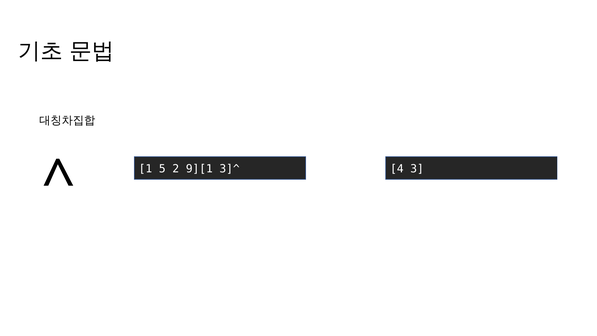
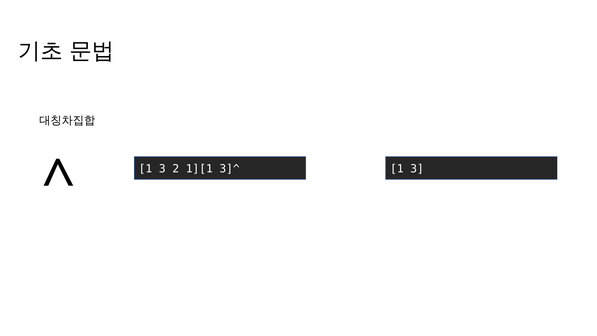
5 at (162, 169): 5 -> 3
9][1: 9][1 -> 1][1
3]^ 4: 4 -> 1
